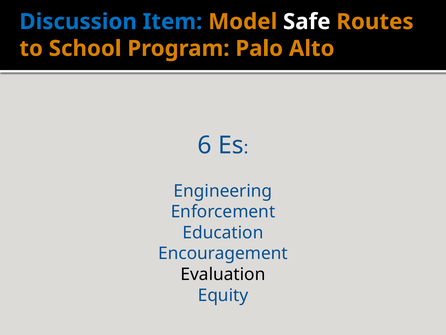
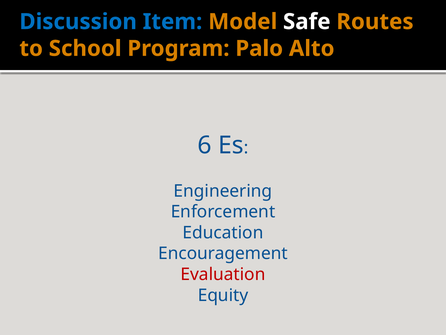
Evaluation colour: black -> red
